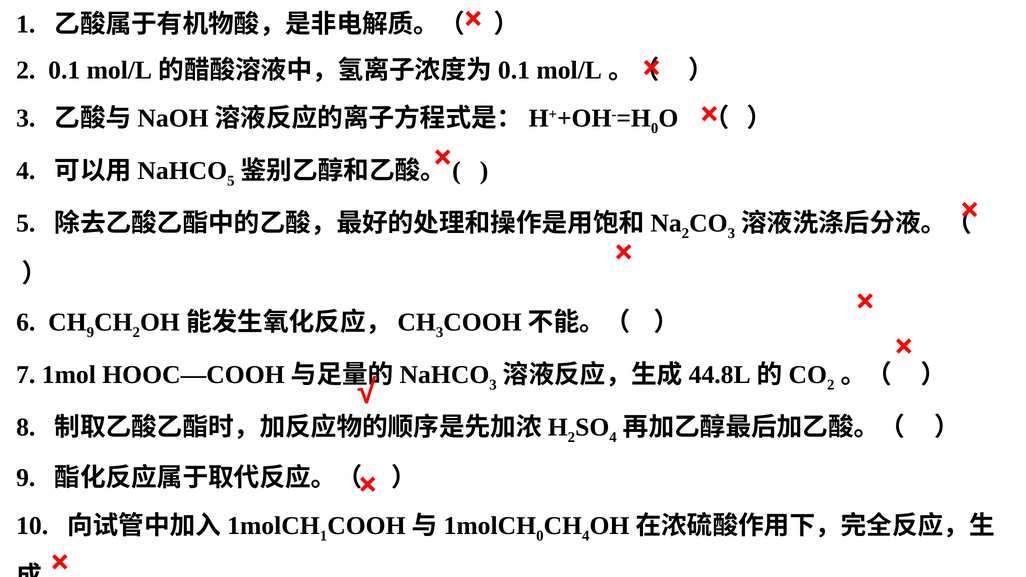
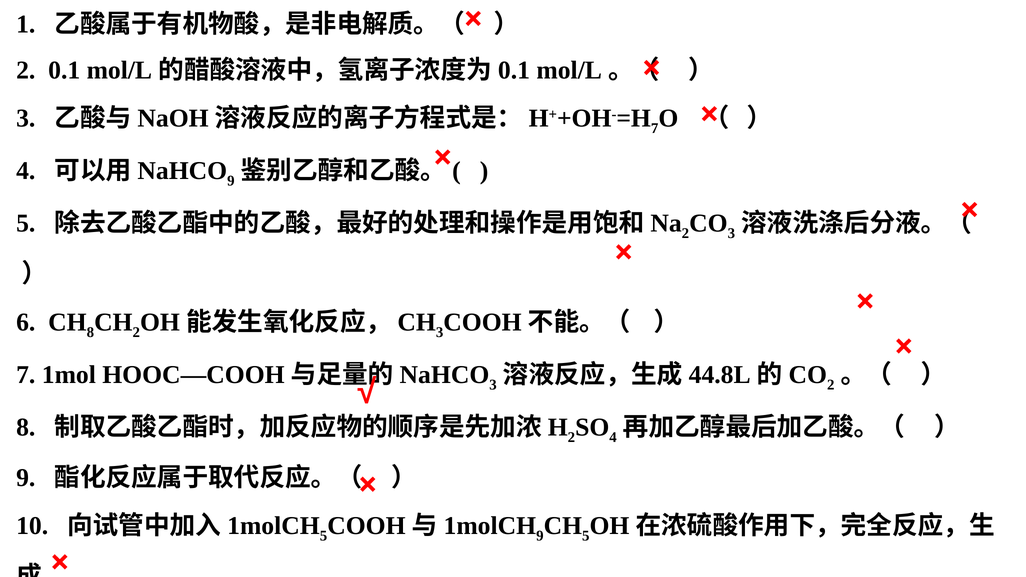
0 at (655, 128): 0 -> 7
5 at (231, 181): 5 -> 9
9 at (90, 332): 9 -> 8
1 at (324, 536): 1 -> 5
0 at (540, 536): 0 -> 9
4 at (586, 536): 4 -> 5
